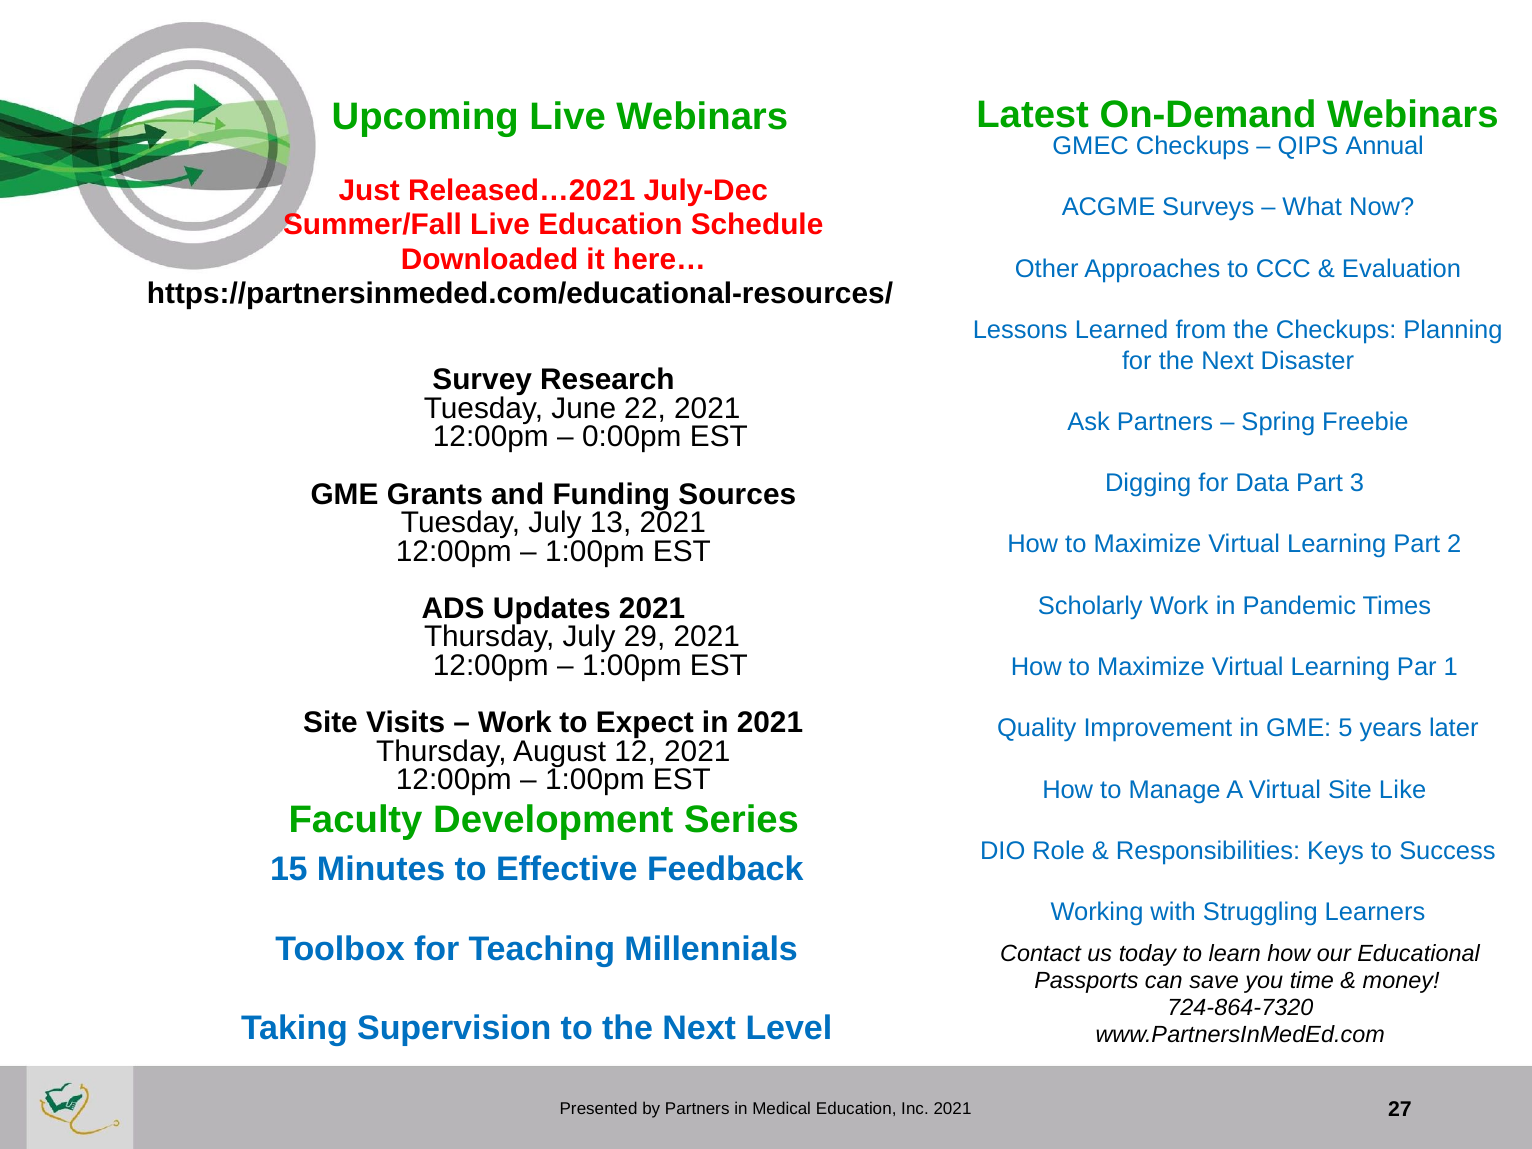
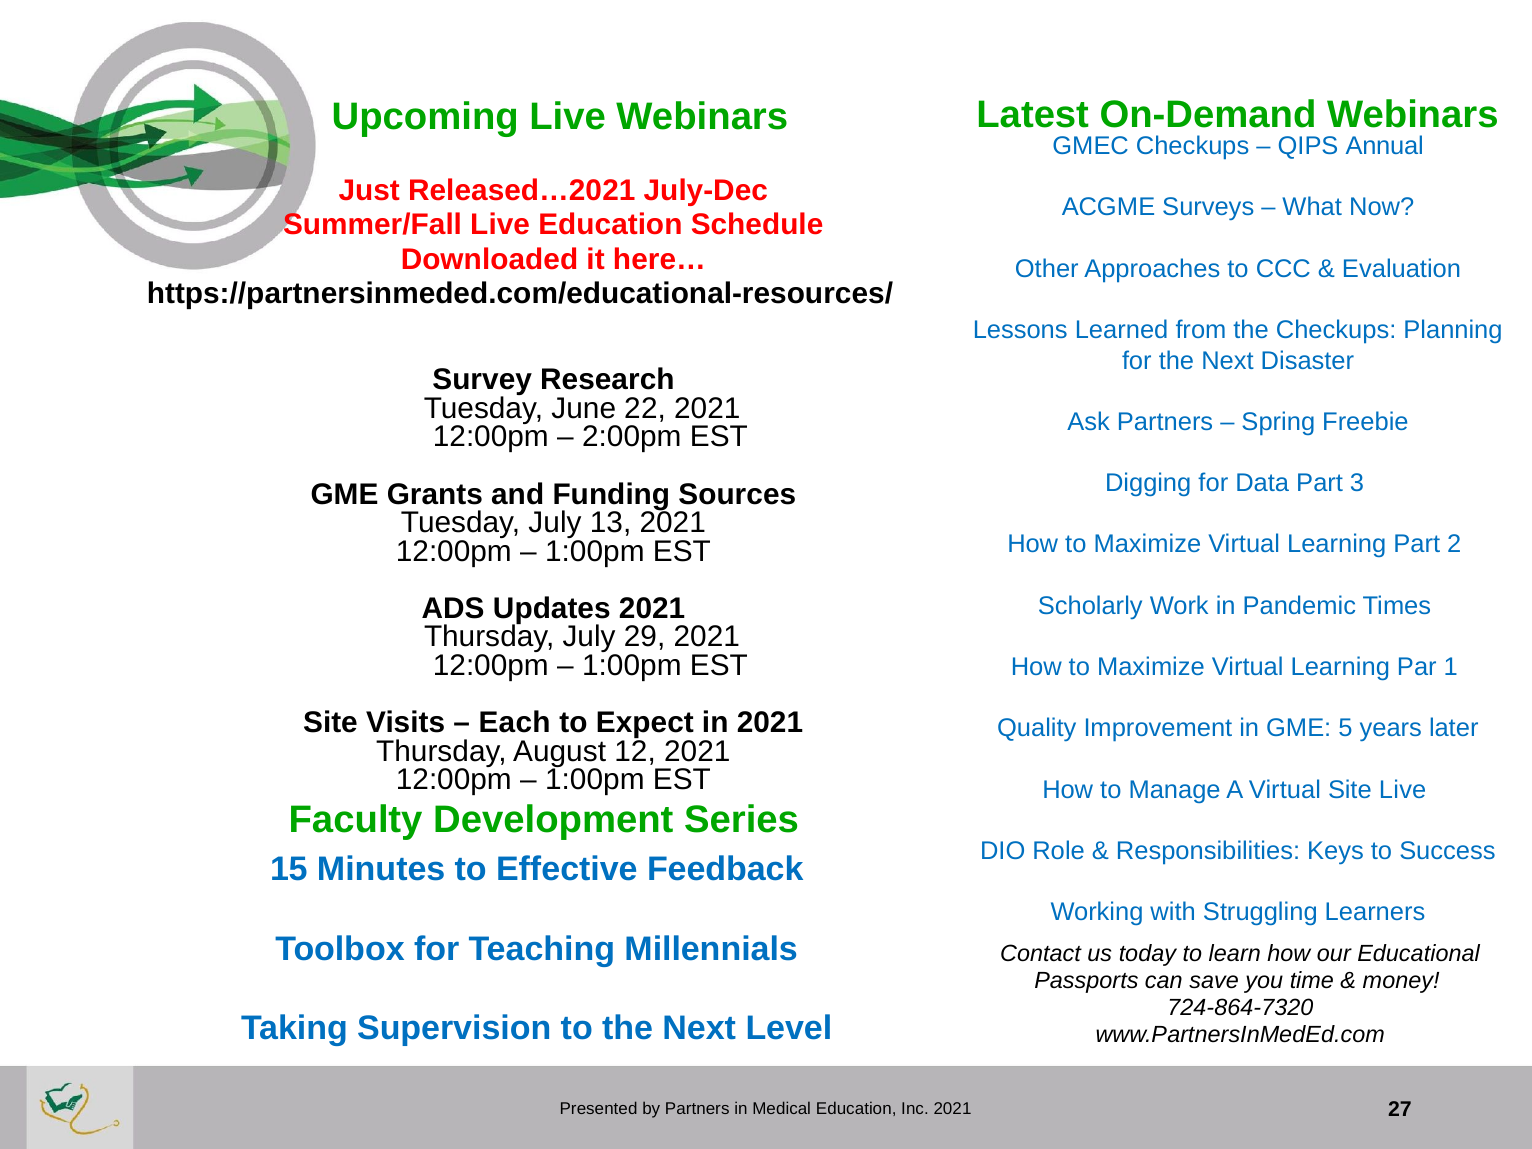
0:00pm: 0:00pm -> 2:00pm
Work at (515, 723): Work -> Each
Site Like: Like -> Live
